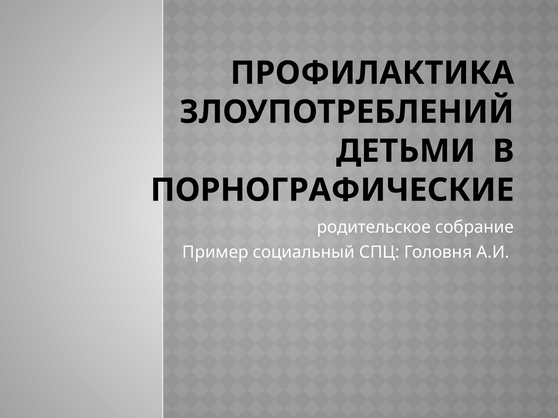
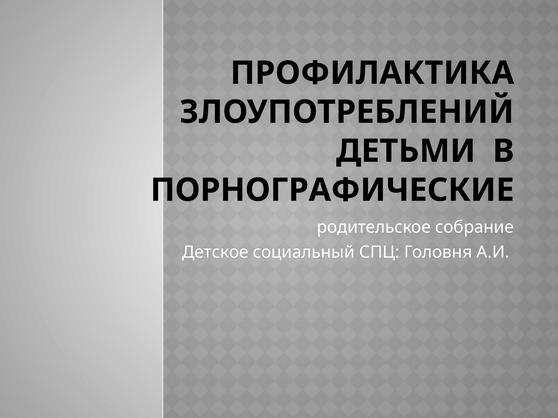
Пример: Пример -> Детское
